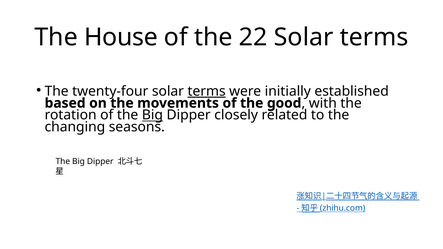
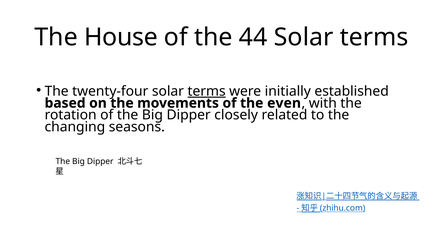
22: 22 -> 44
good: good -> even
Big at (152, 115) underline: present -> none
